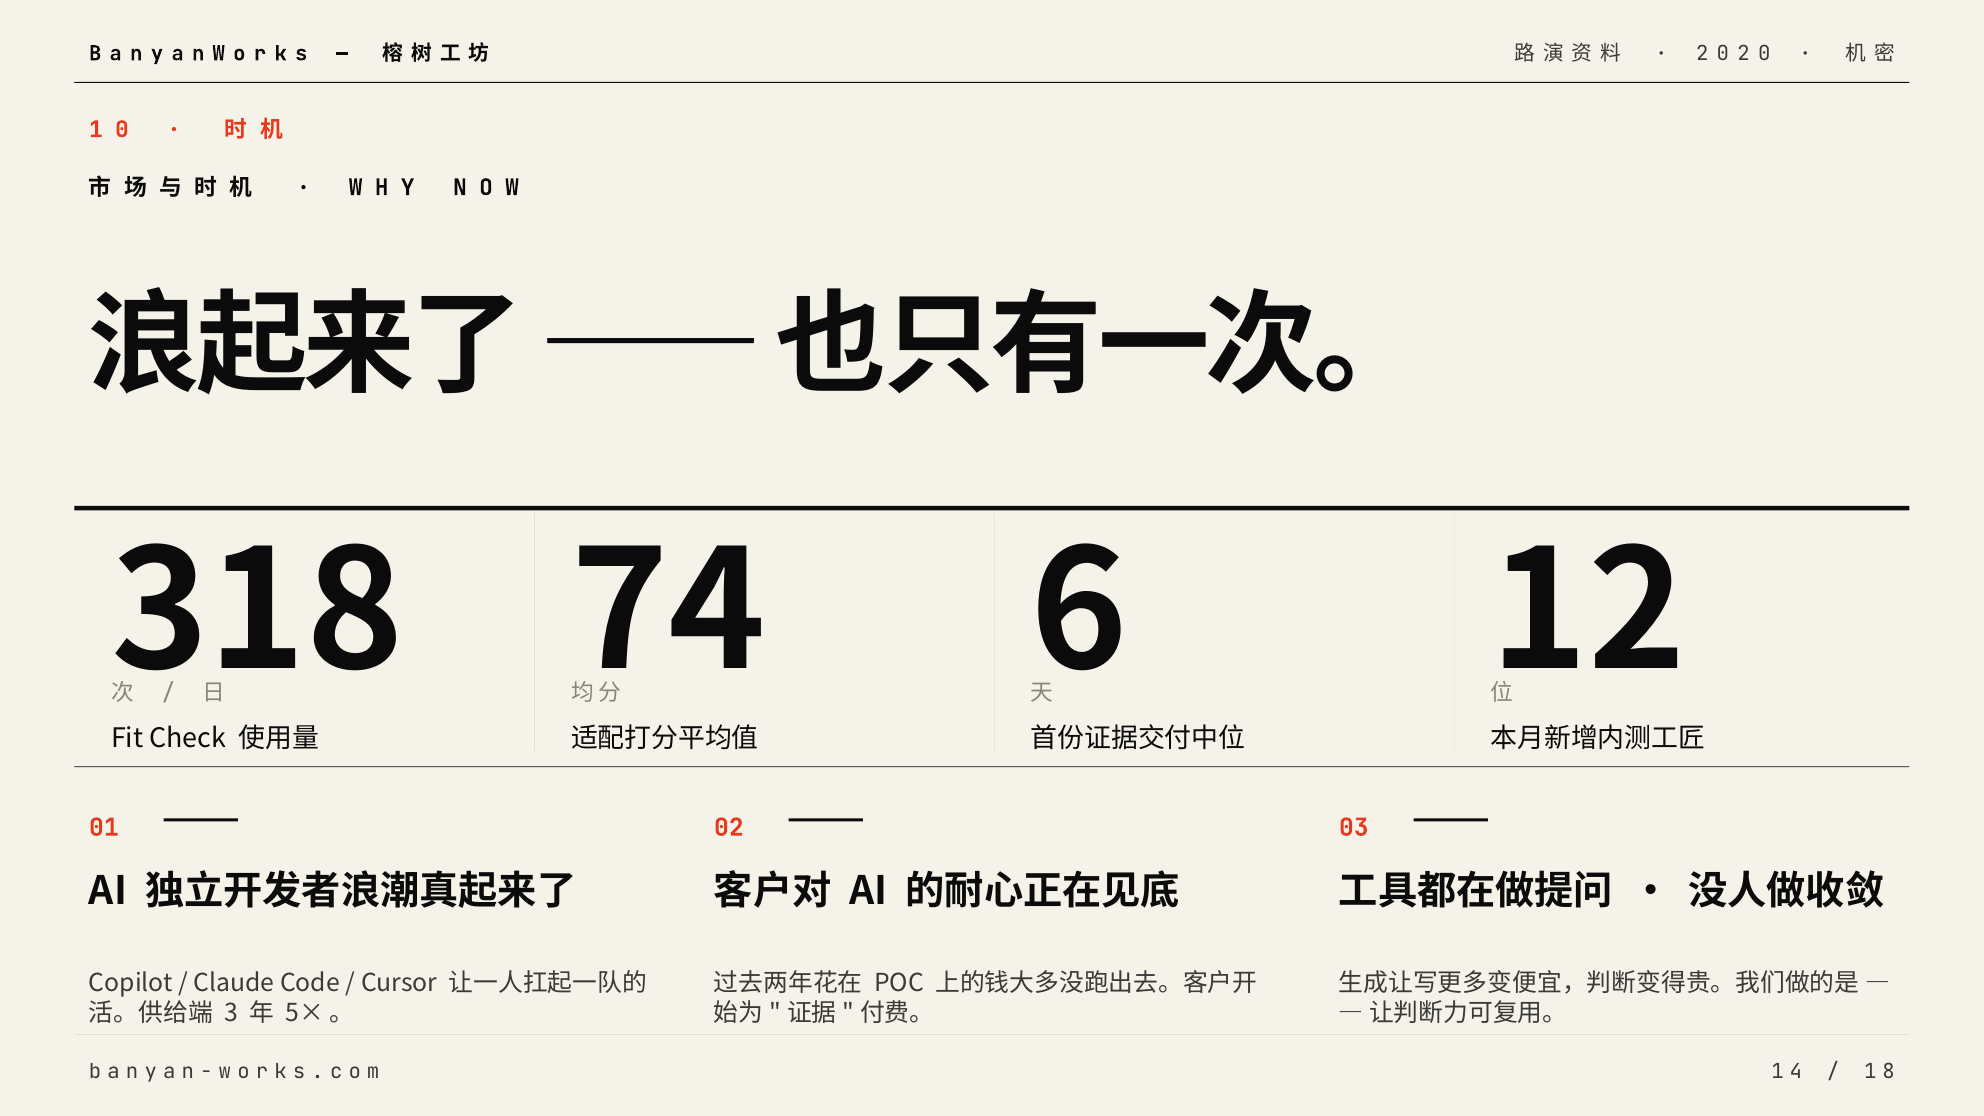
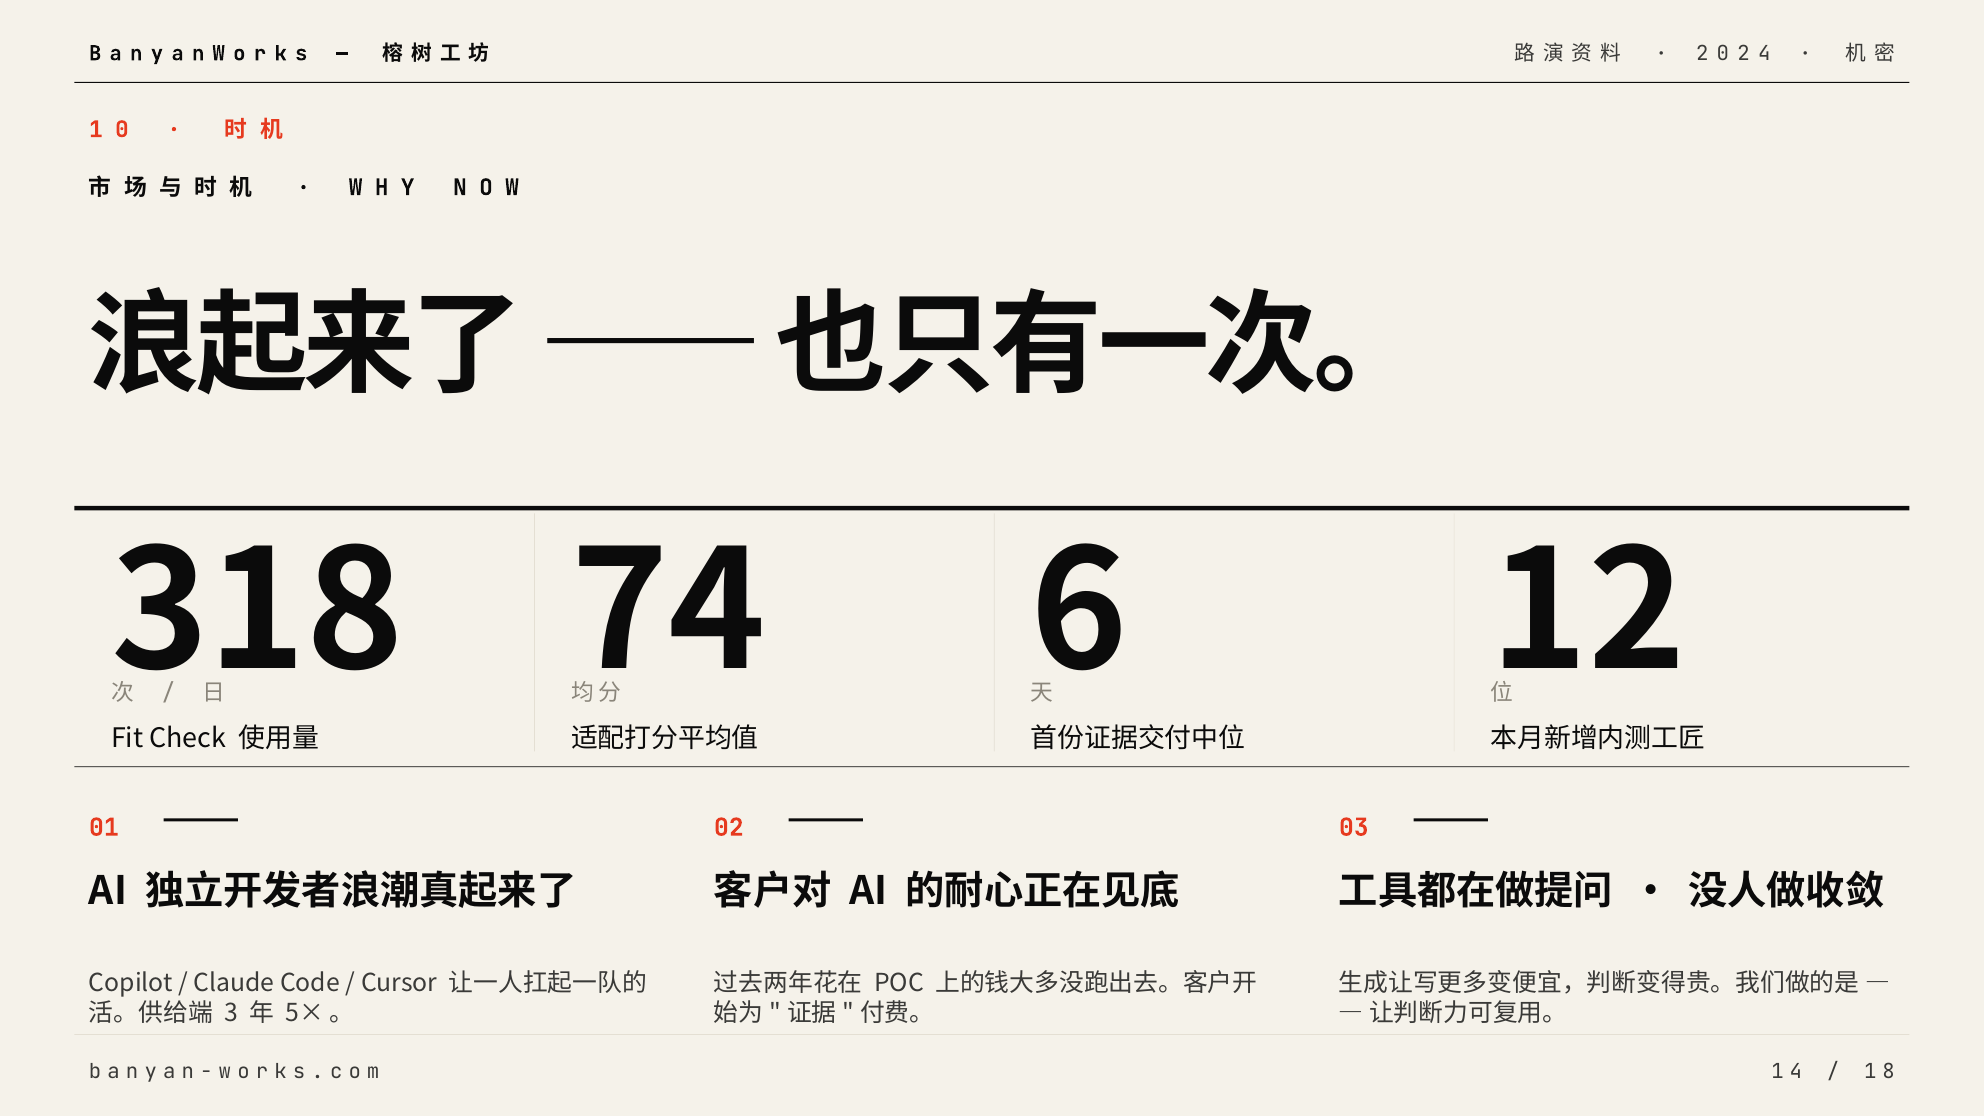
0 at (1764, 53): 0 -> 4
